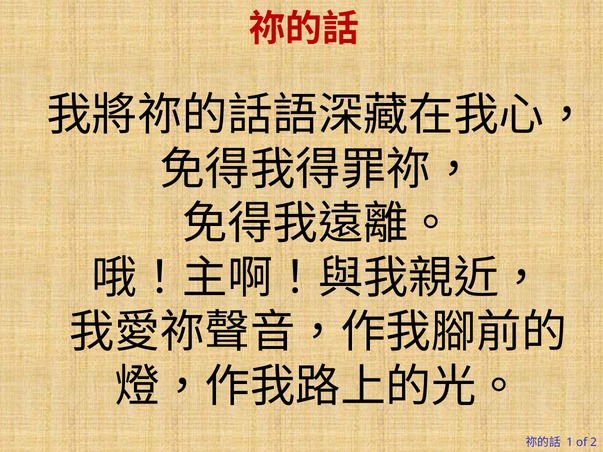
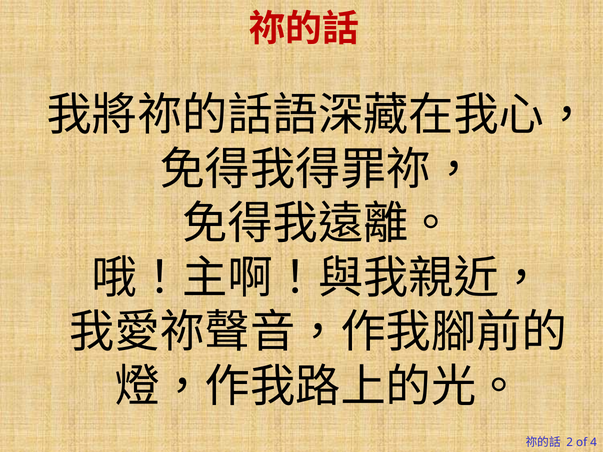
1: 1 -> 2
2: 2 -> 4
